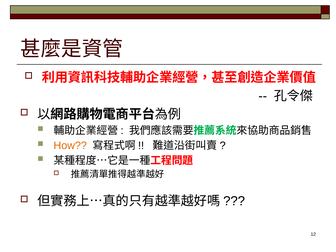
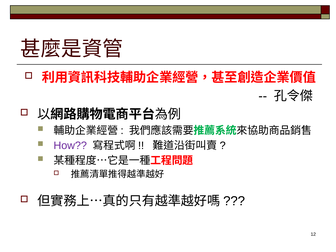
How colour: orange -> purple
